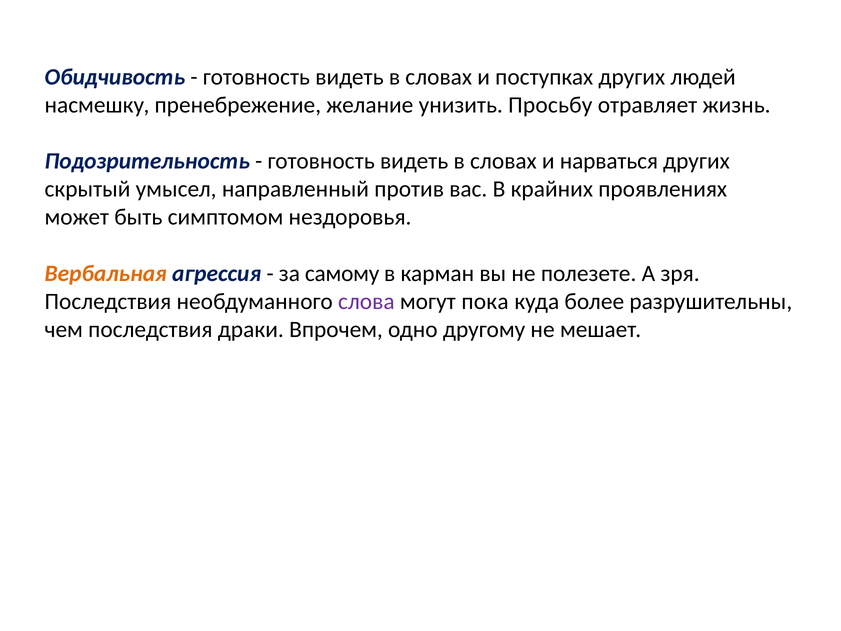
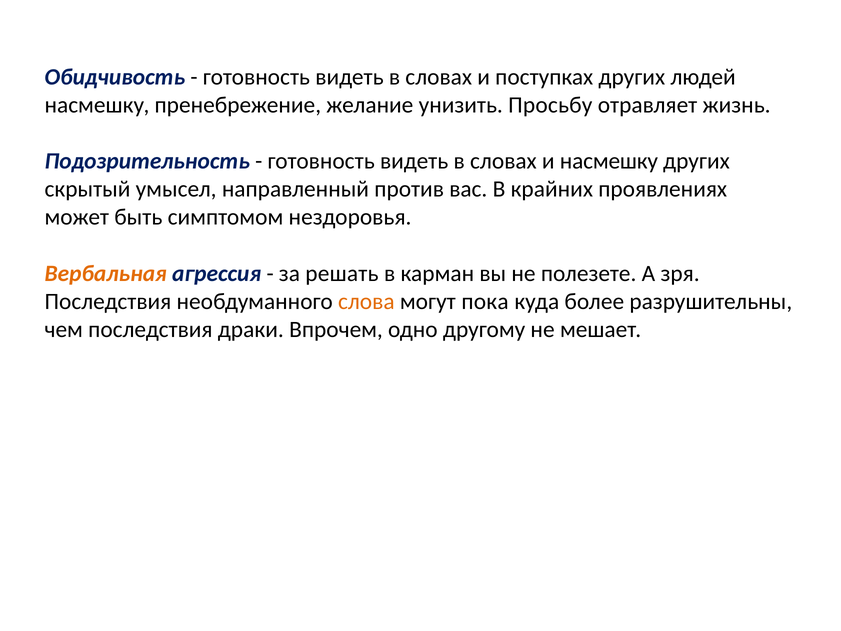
и нарваться: нарваться -> насмешку
самому: самому -> решать
слова colour: purple -> orange
